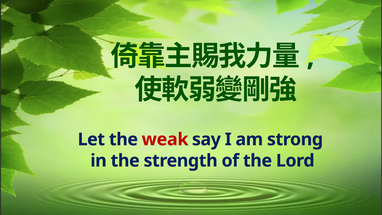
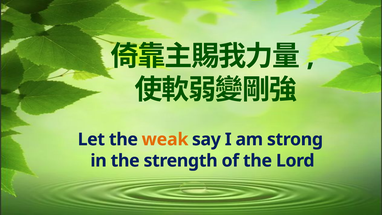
weak colour: red -> orange
